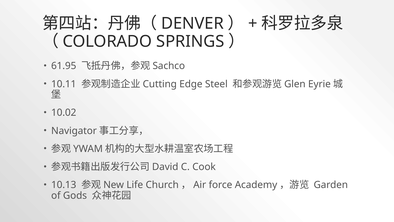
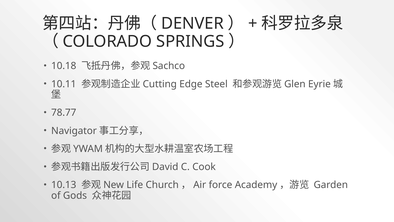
61.95: 61.95 -> 10.18
10.02: 10.02 -> 78.77
